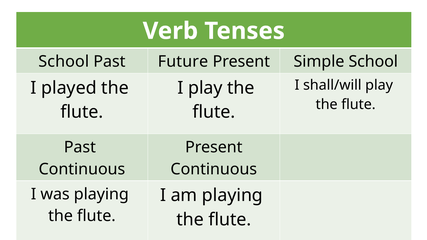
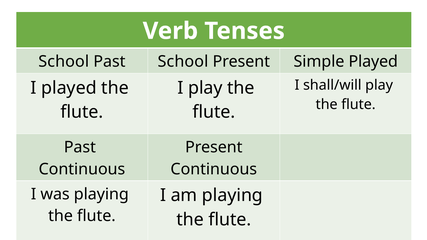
Past Future: Future -> School
Simple School: School -> Played
